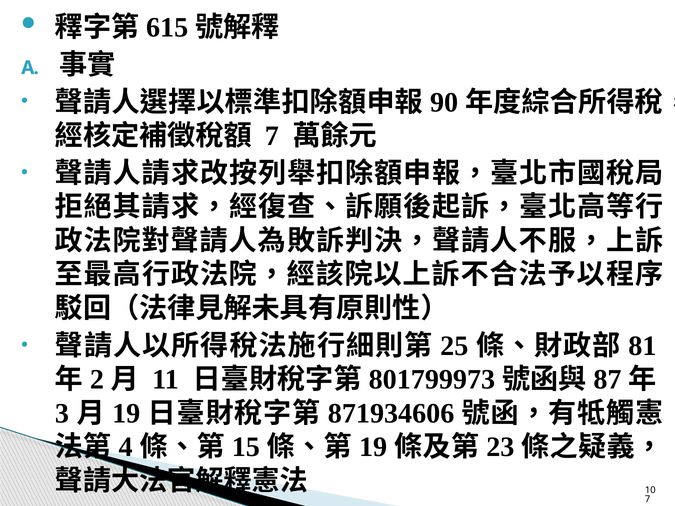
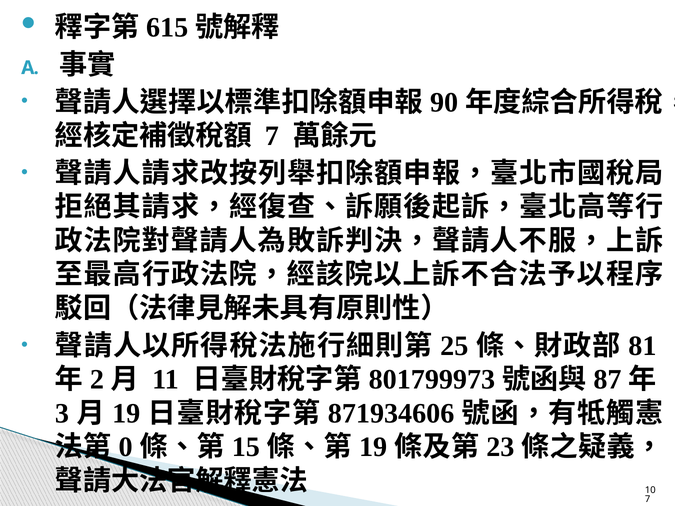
4: 4 -> 0
